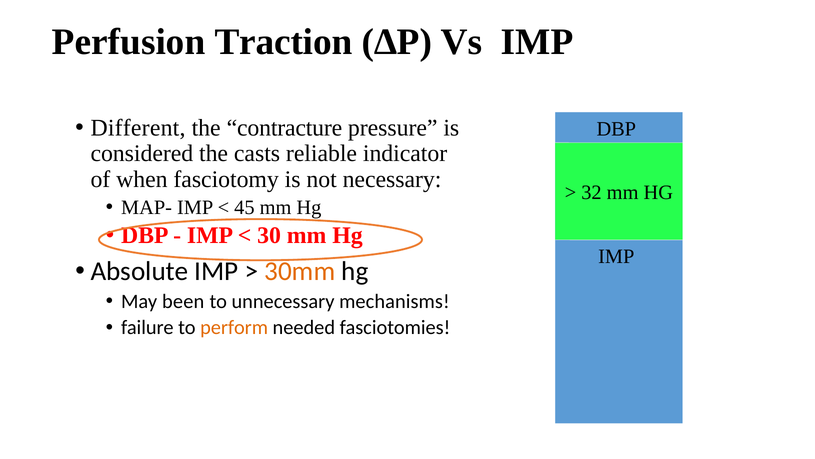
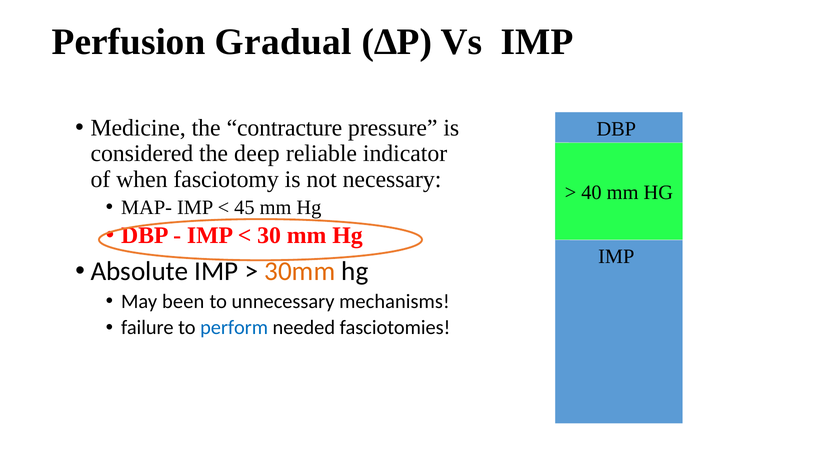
Traction: Traction -> Gradual
Different: Different -> Medicine
casts: casts -> deep
32: 32 -> 40
perform colour: orange -> blue
